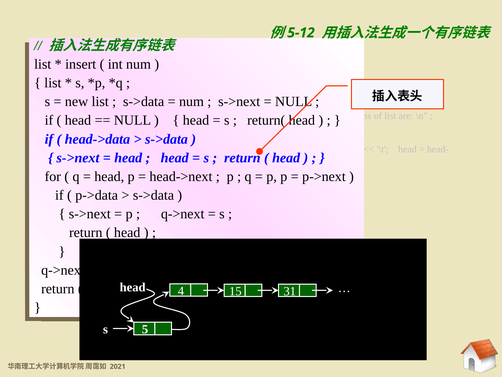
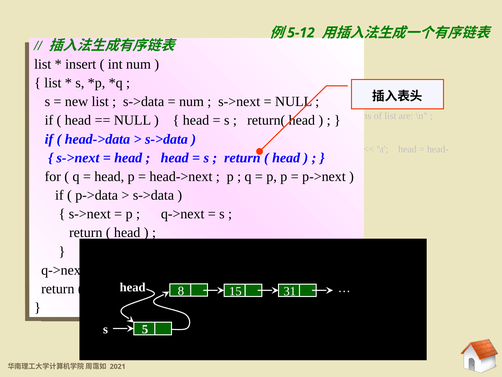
4: 4 -> 8
